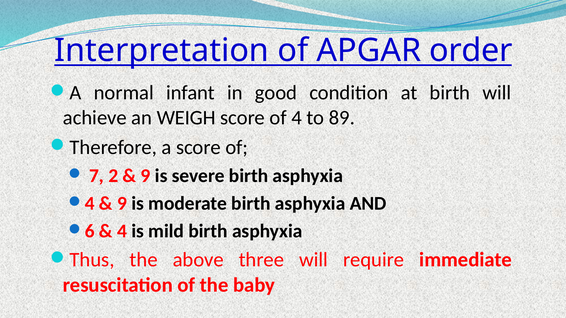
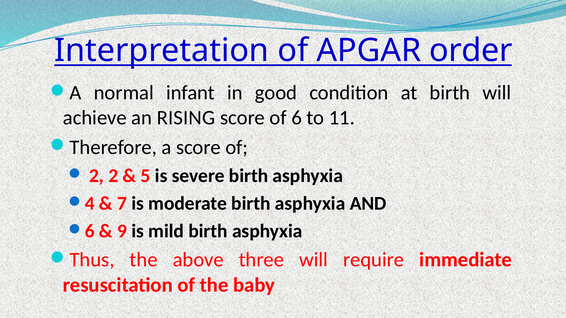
WEIGH: WEIGH -> RISING
of 4: 4 -> 6
89: 89 -> 11
7 at (97, 176): 7 -> 2
9 at (146, 176): 9 -> 5
9 at (122, 204): 9 -> 7
4 at (122, 231): 4 -> 9
